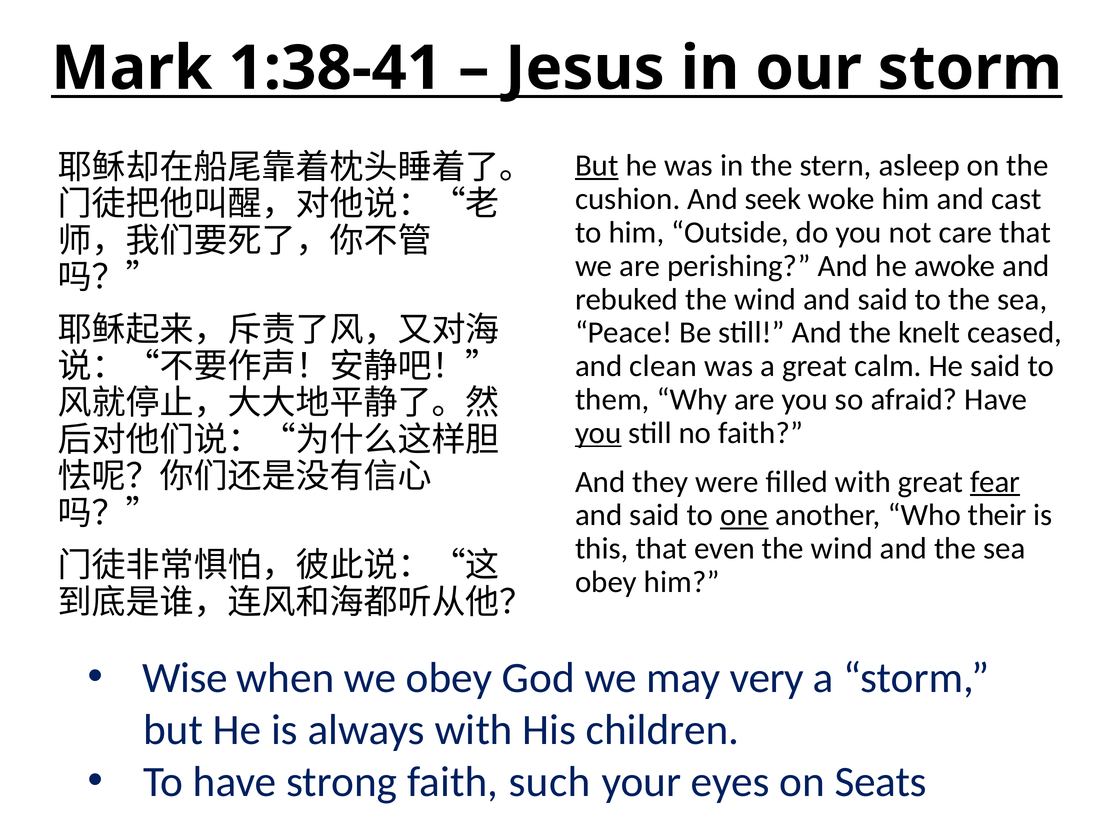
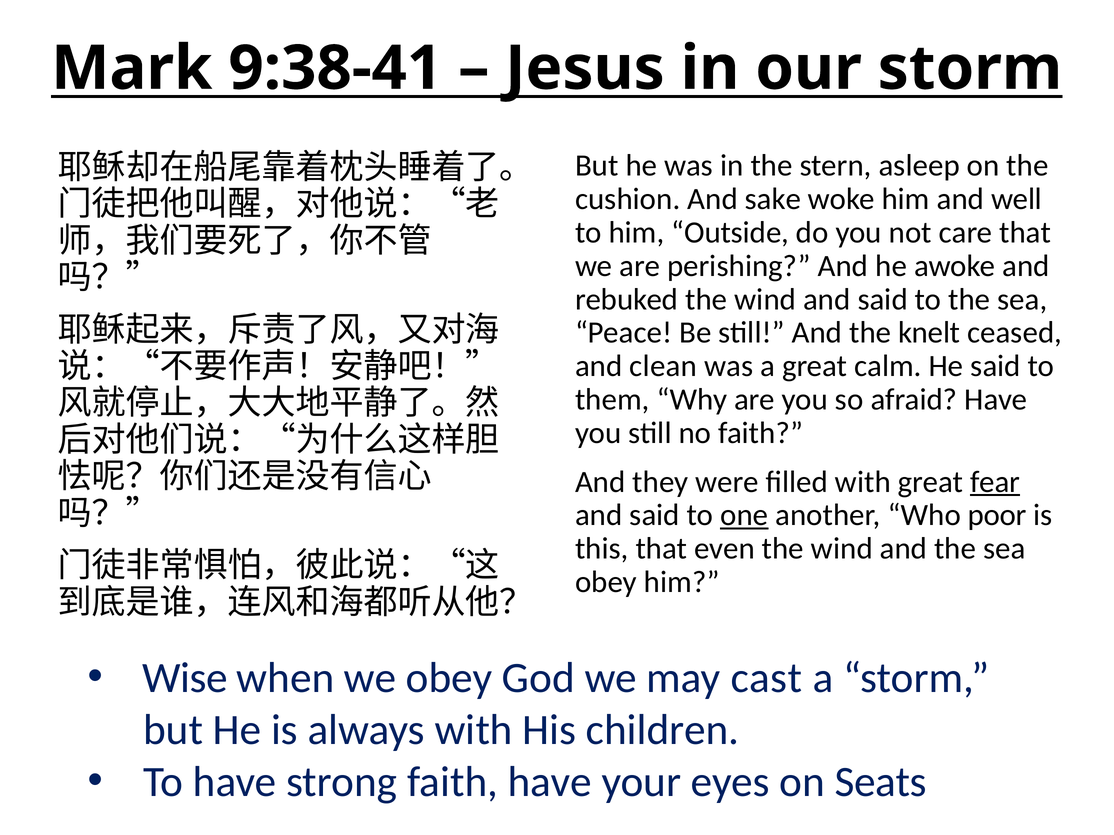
1:38-41: 1:38-41 -> 9:38-41
But at (597, 166) underline: present -> none
seek: seek -> sake
cast: cast -> well
you at (598, 433) underline: present -> none
their: their -> poor
very: very -> cast
faith such: such -> have
